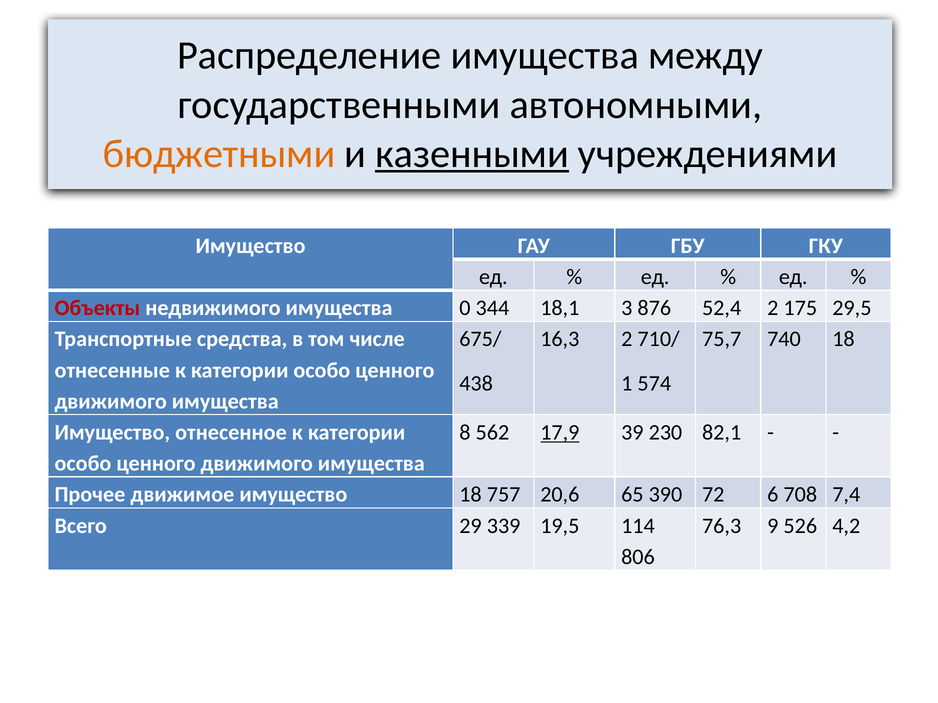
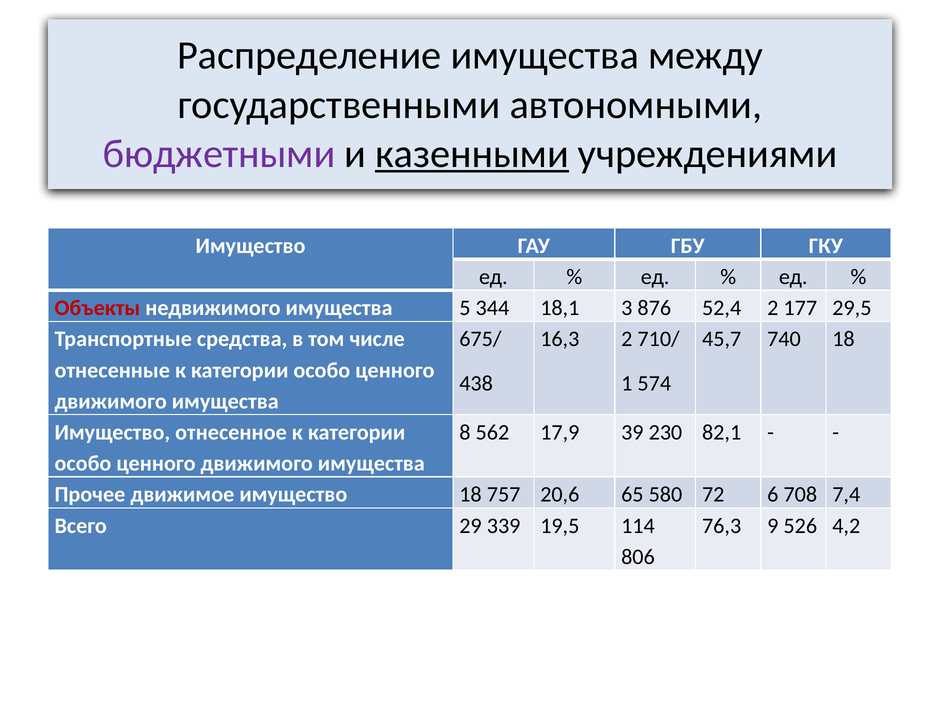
бюджетными colour: orange -> purple
0: 0 -> 5
175: 175 -> 177
75,7: 75,7 -> 45,7
17,9 underline: present -> none
390: 390 -> 580
